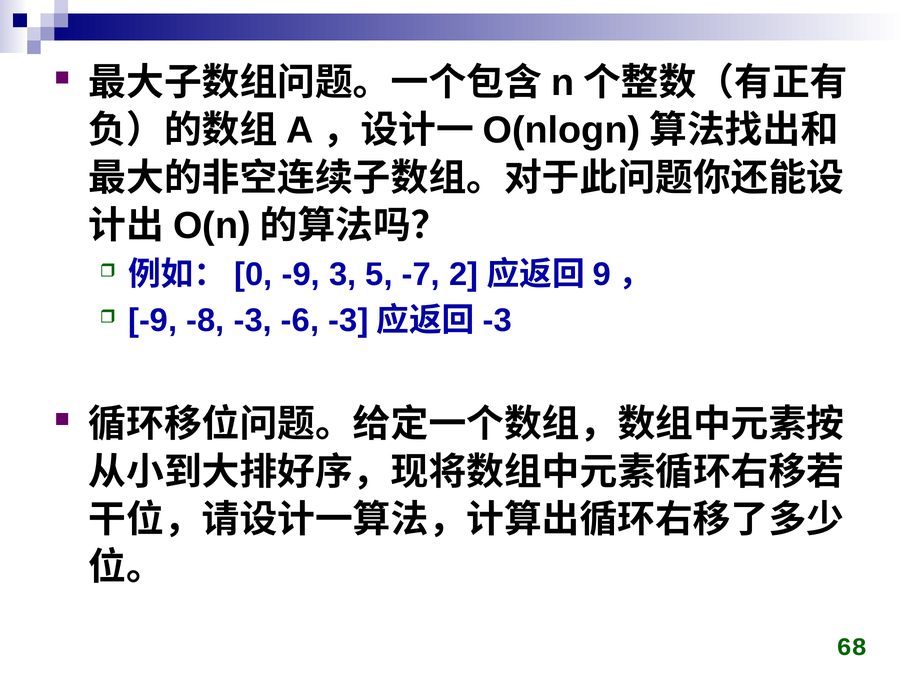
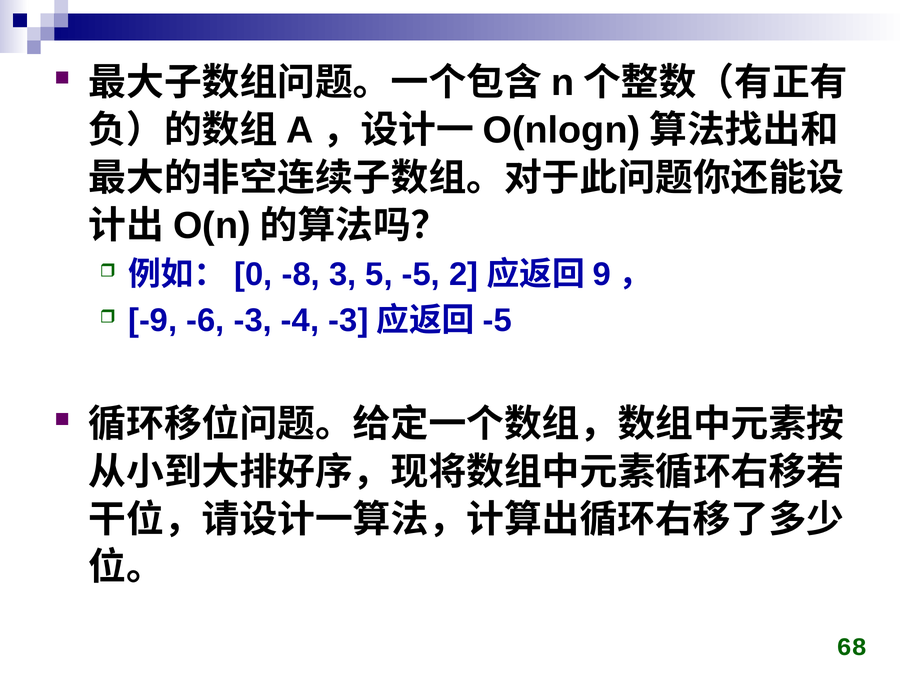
-9 at (301, 275): -9 -> -8
5 -7: -7 -> -5
-8: -8 -> -6
-6: -6 -> -4
-3 at (497, 321): -3 -> -5
